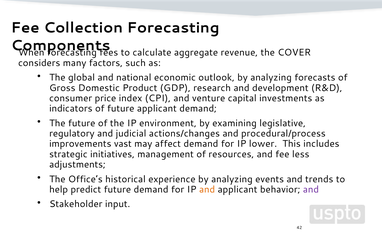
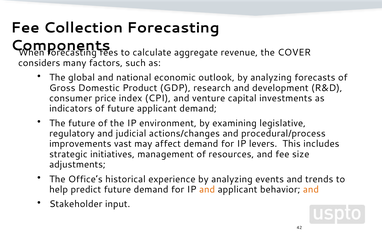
lower: lower -> levers
less: less -> size
and at (311, 189) colour: purple -> orange
